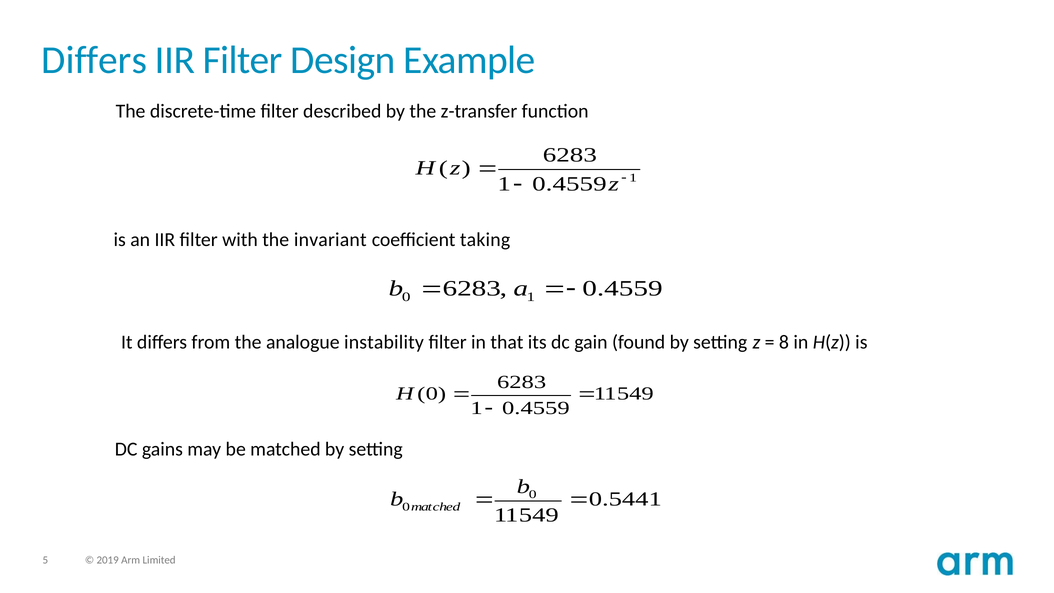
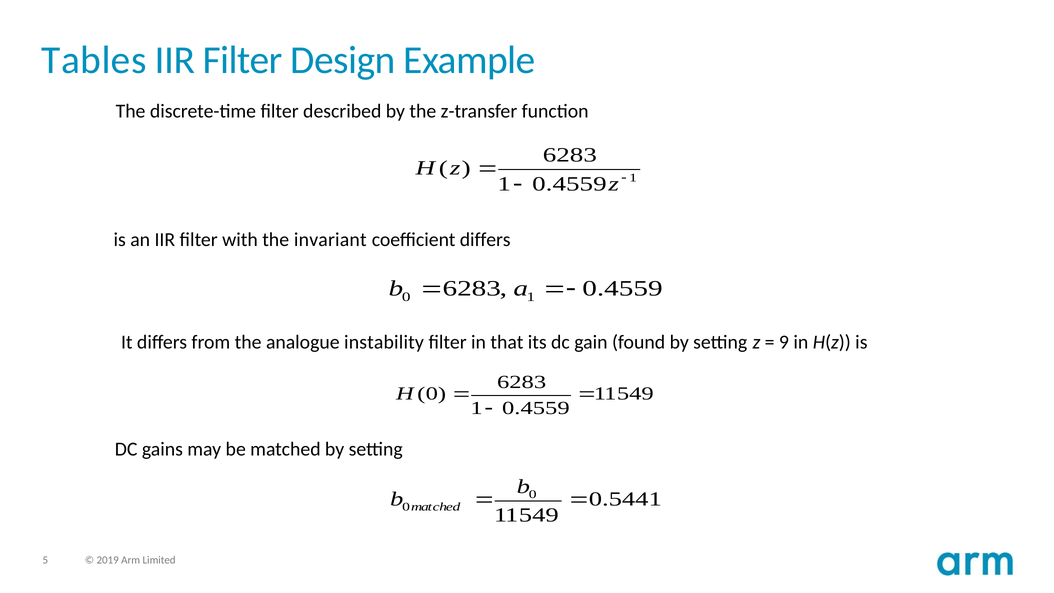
Differs at (94, 60): Differs -> Tables
coefficient taking: taking -> differs
8: 8 -> 9
